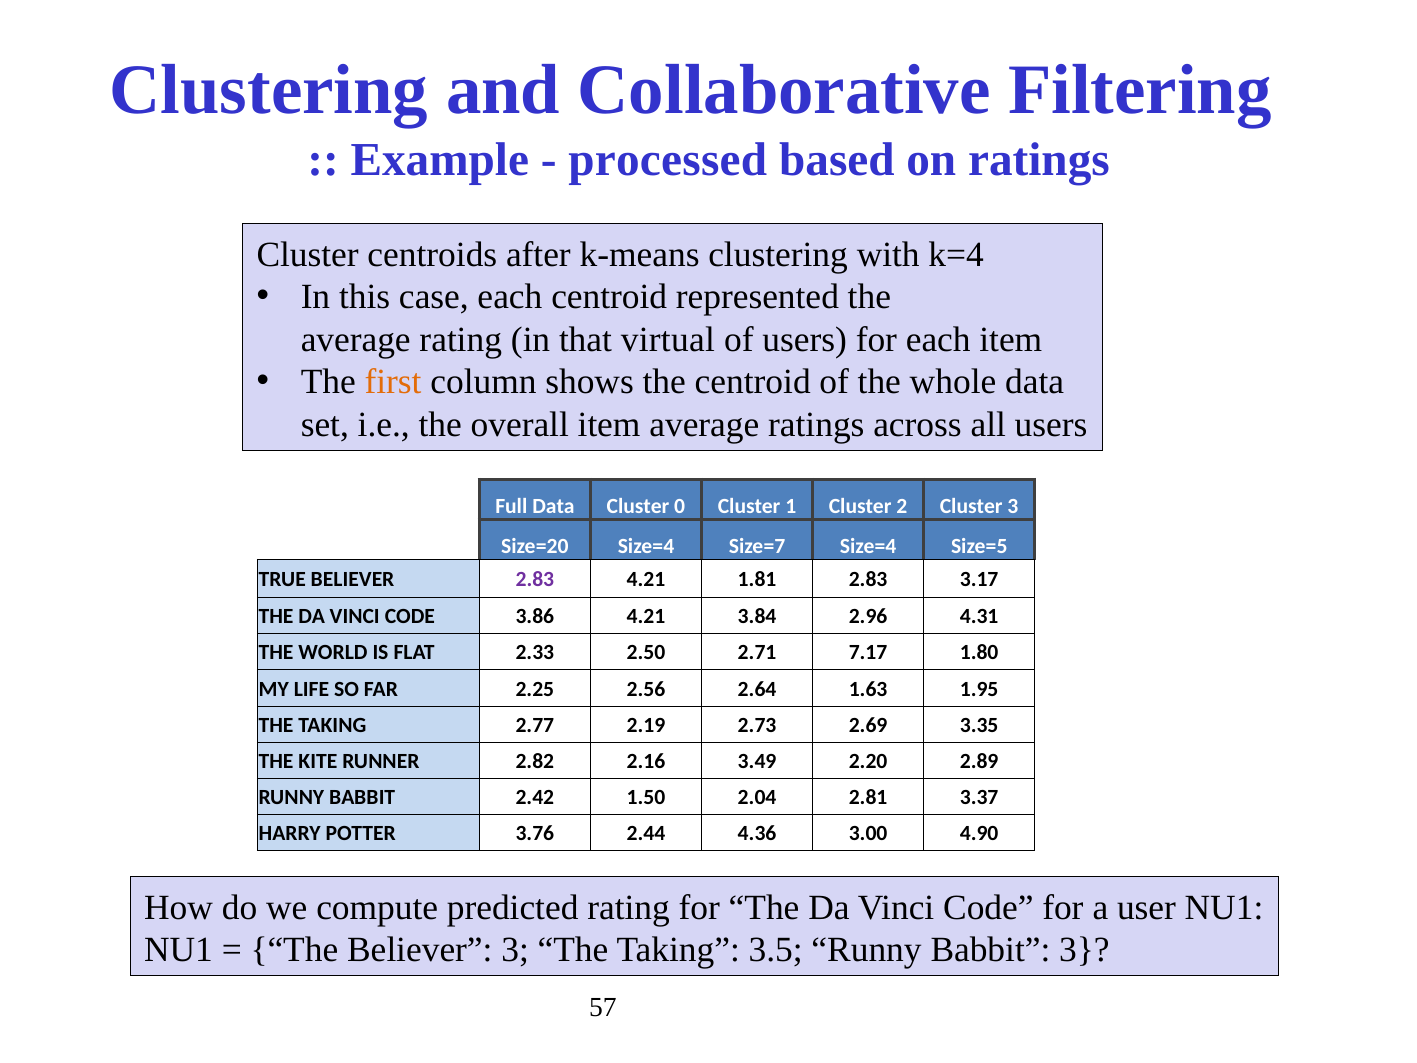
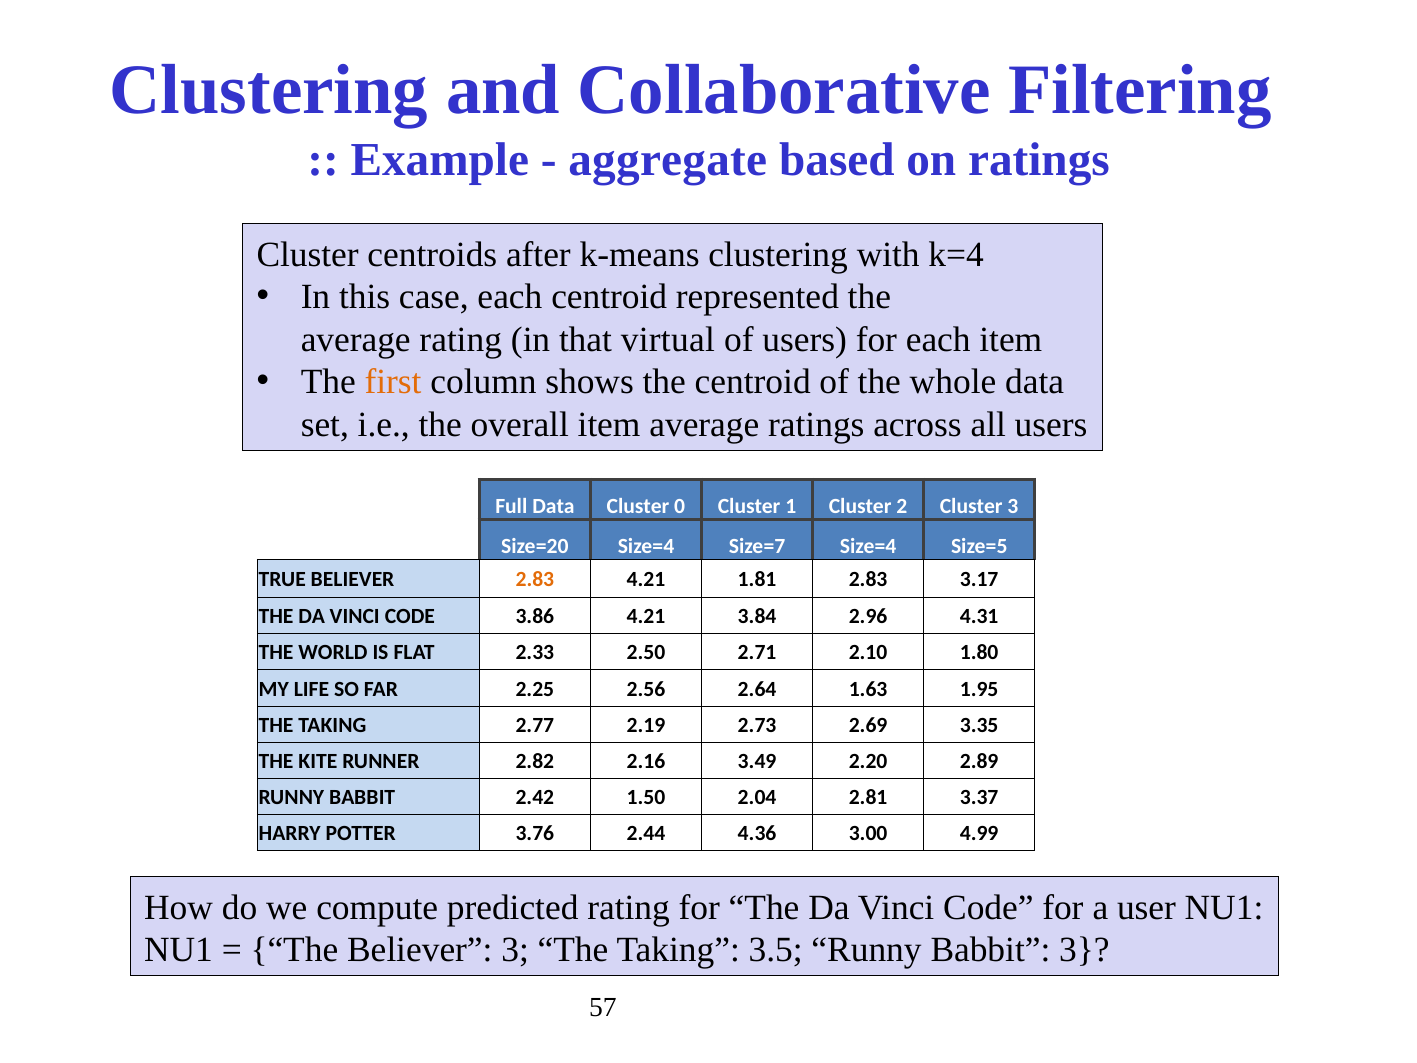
processed: processed -> aggregate
2.83 at (535, 579) colour: purple -> orange
7.17: 7.17 -> 2.10
4.90: 4.90 -> 4.99
